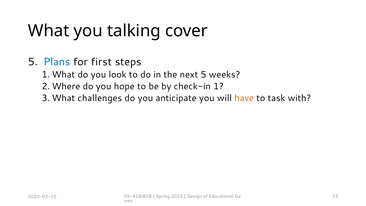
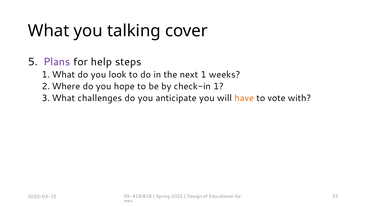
Plans colour: blue -> purple
first: first -> help
next 5: 5 -> 1
task: task -> vote
